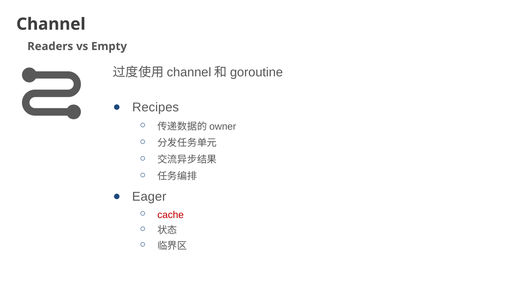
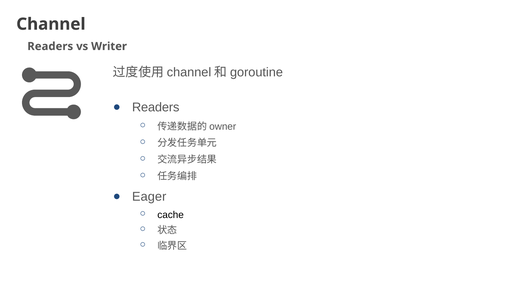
Empty: Empty -> Writer
Recipes at (156, 107): Recipes -> Readers
cache colour: red -> black
